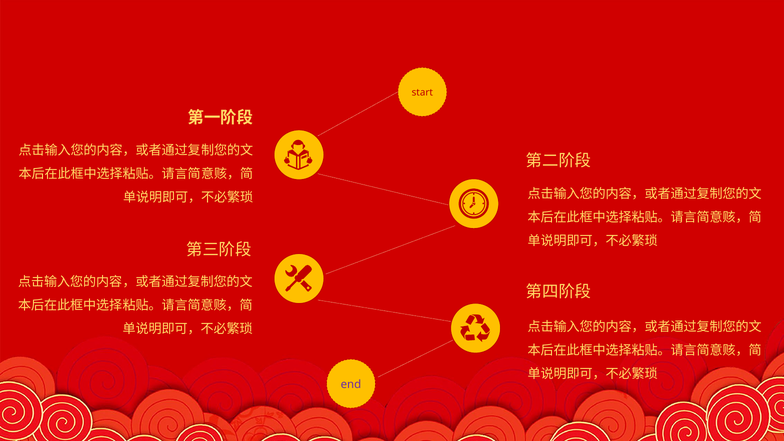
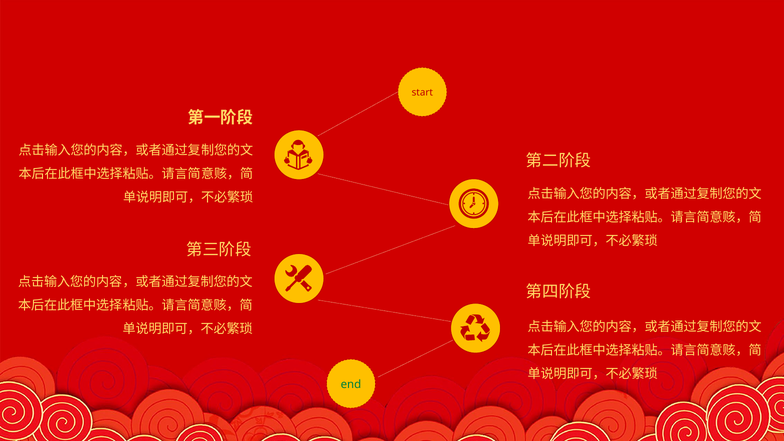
end colour: purple -> green
